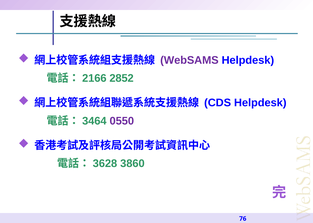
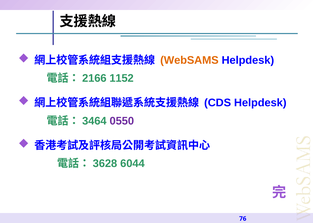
WebSAMS colour: purple -> orange
2852: 2852 -> 1152
3860: 3860 -> 6044
